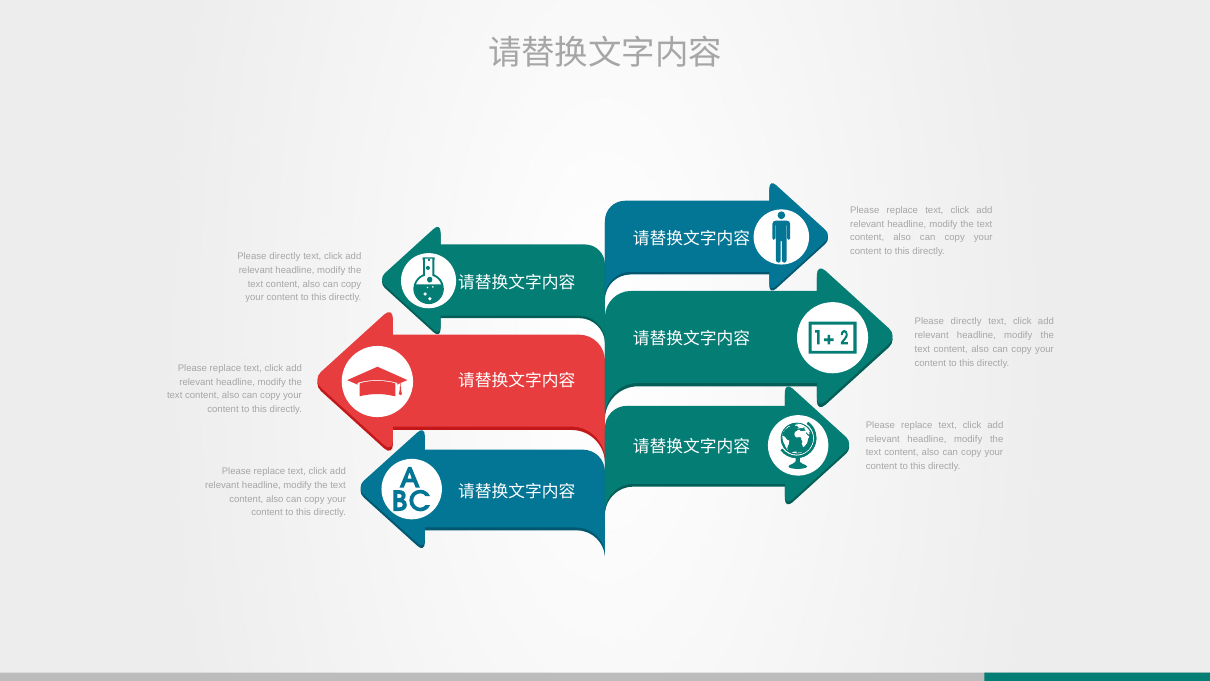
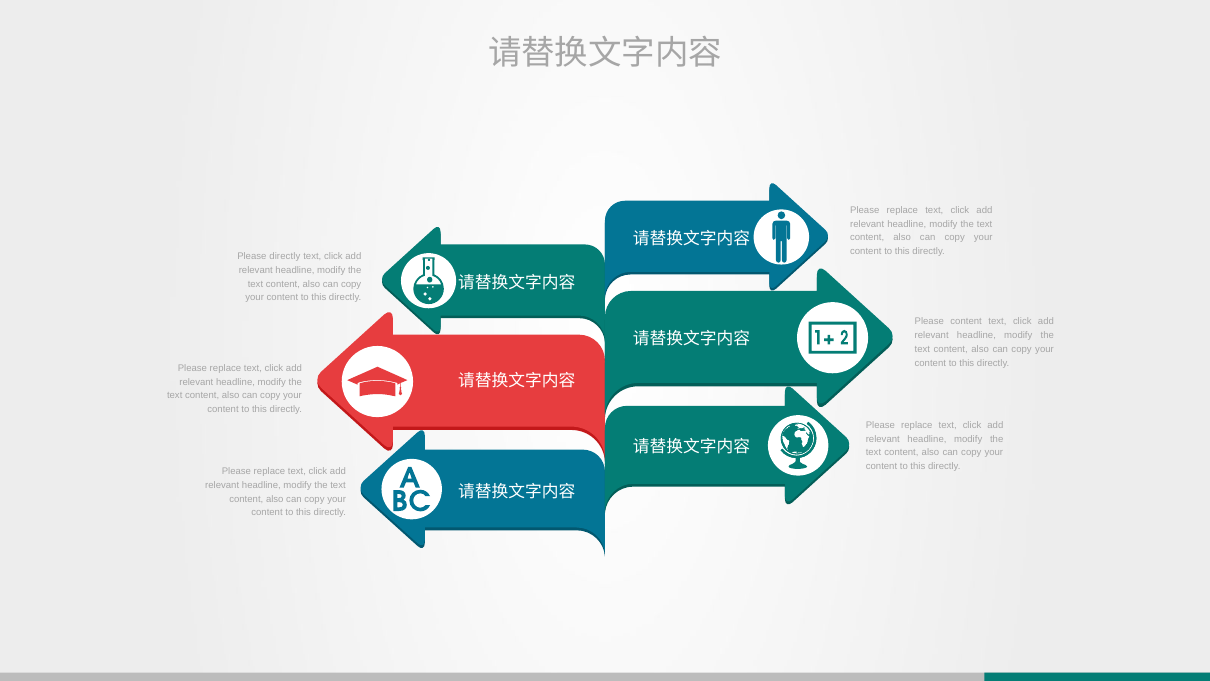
directly at (966, 322): directly -> content
